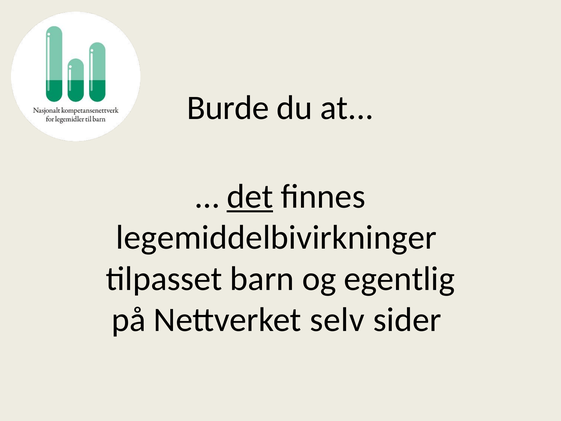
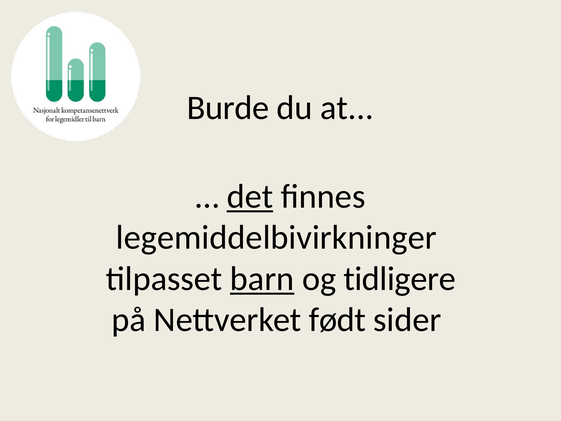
barn underline: none -> present
egentlig: egentlig -> tidligere
selv: selv -> født
